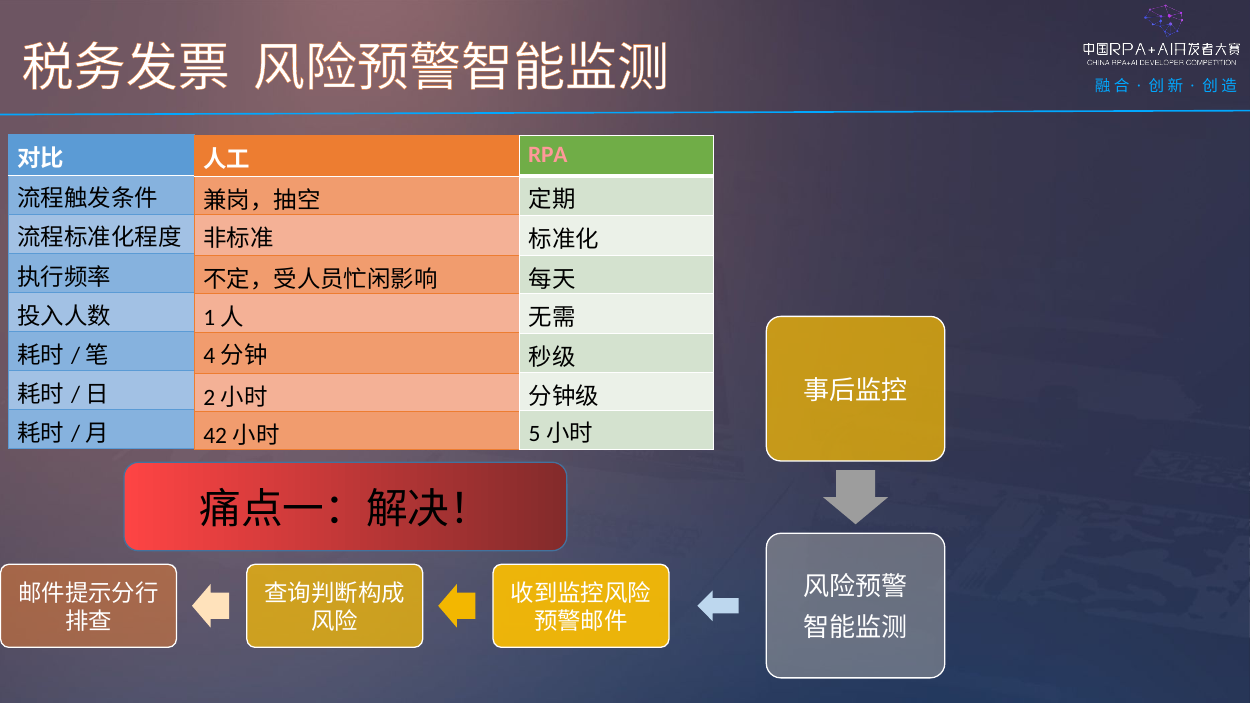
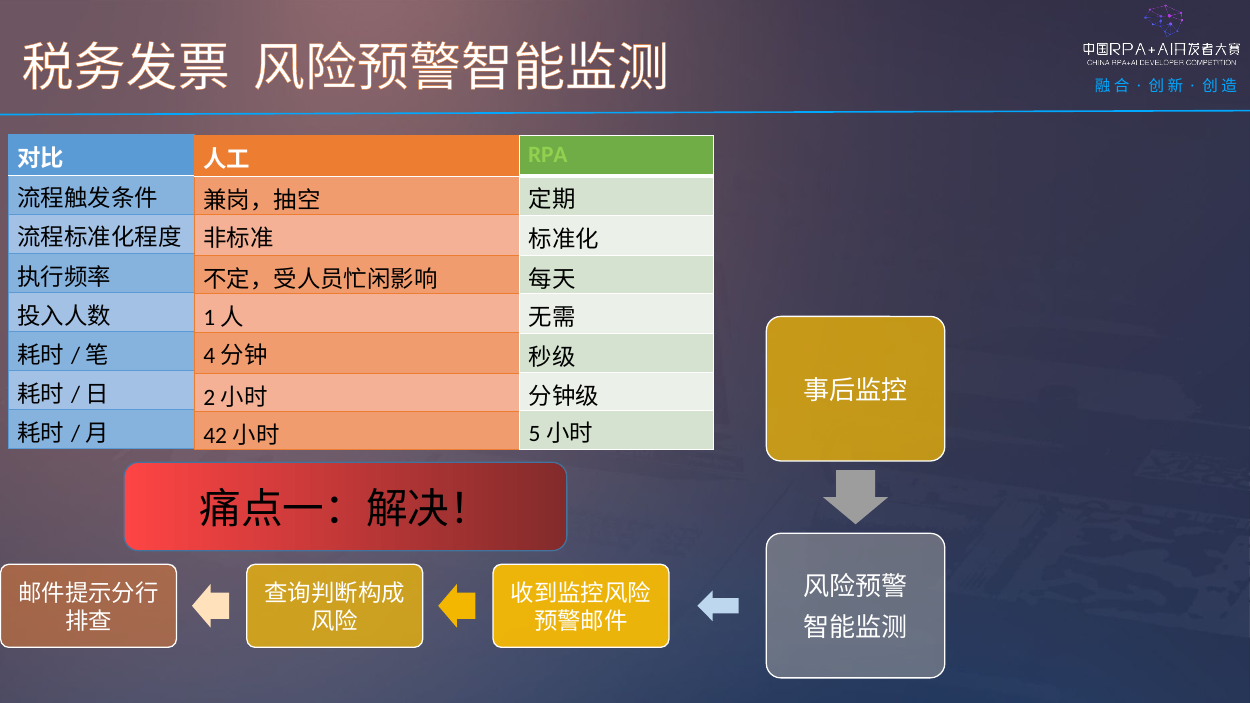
RPA colour: pink -> light green
